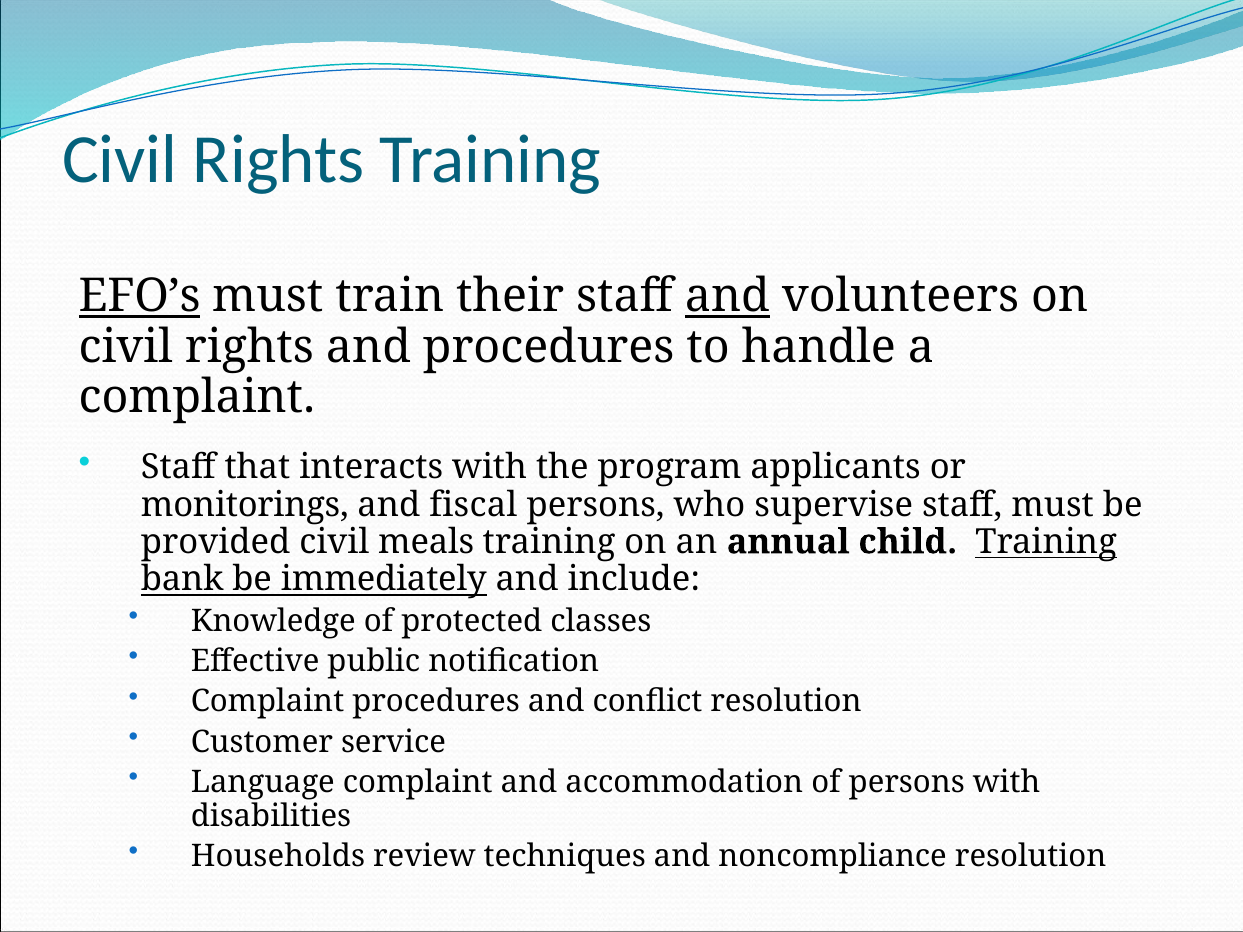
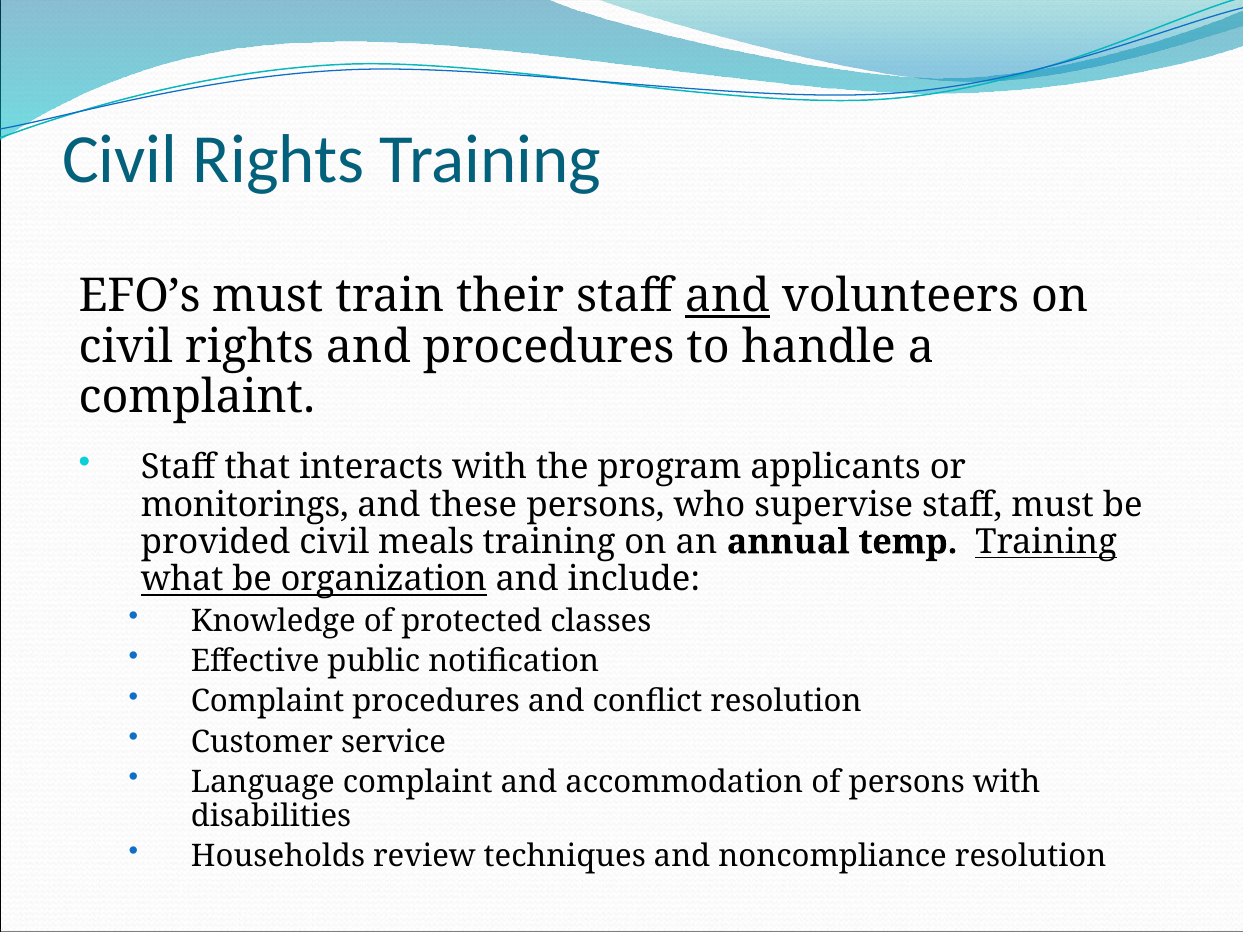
EFO’s underline: present -> none
fiscal: fiscal -> these
child: child -> temp
bank: bank -> what
immediately: immediately -> organization
